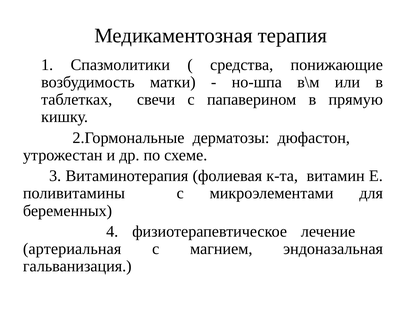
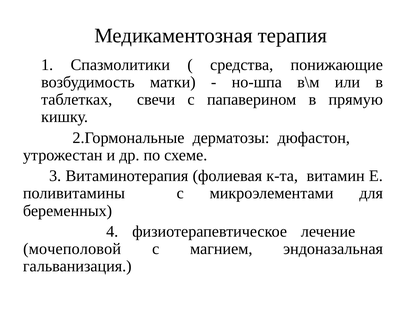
артериальная: артериальная -> мочеполовой
